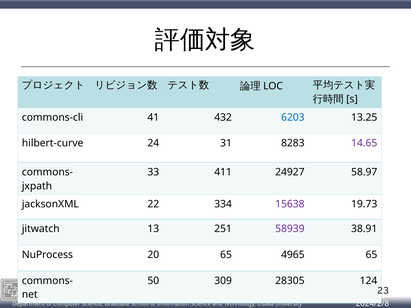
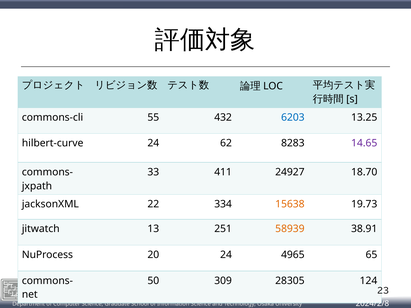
41: 41 -> 55
31: 31 -> 62
58.97: 58.97 -> 18.70
15638 colour: purple -> orange
58939 colour: purple -> orange
20 65: 65 -> 24
